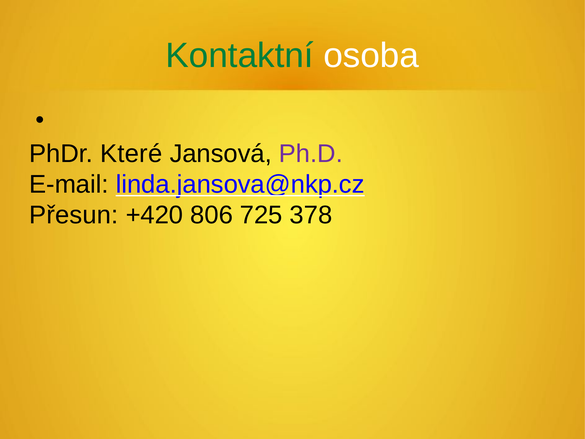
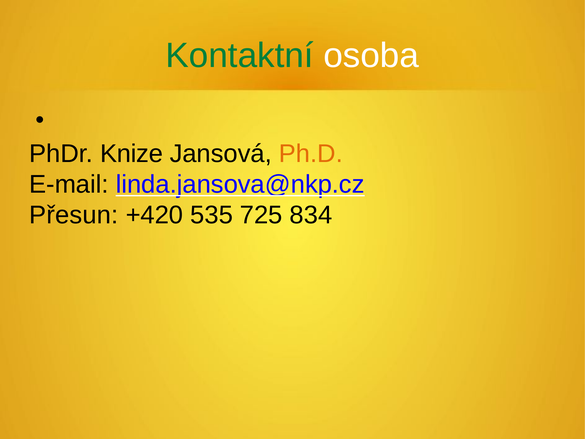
Které: Které -> Knize
Ph.D colour: purple -> orange
806: 806 -> 535
378: 378 -> 834
